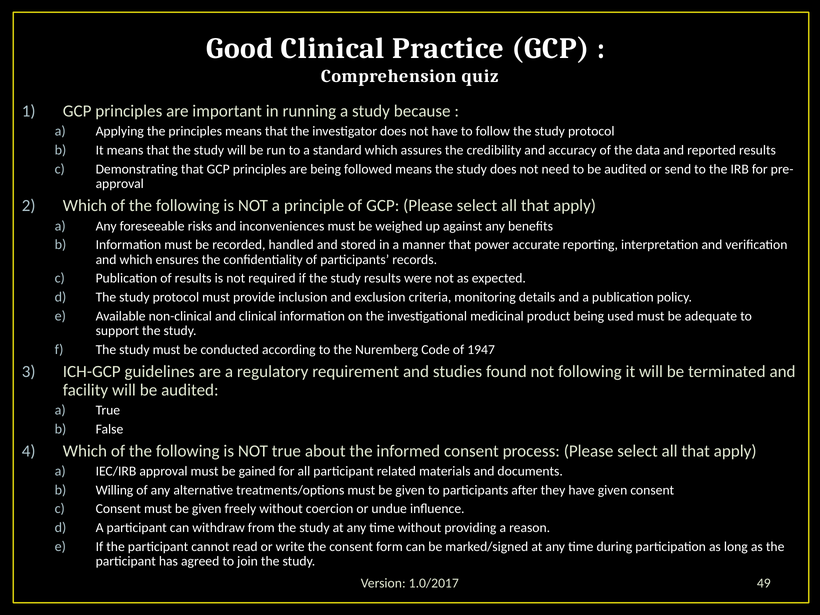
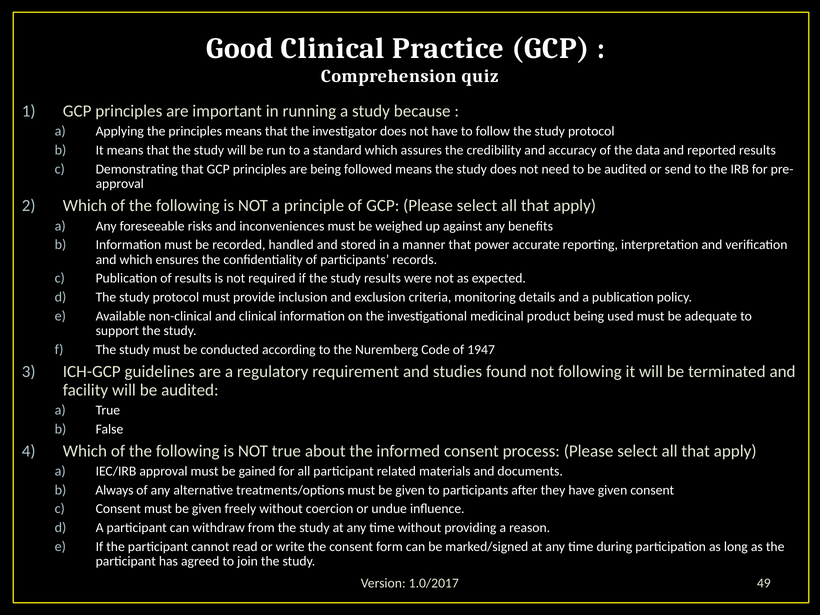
Willing: Willing -> Always
